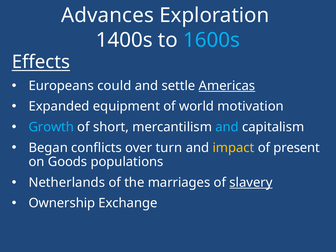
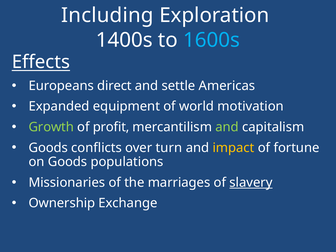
Advances: Advances -> Including
could: could -> direct
Americas underline: present -> none
Growth colour: light blue -> light green
short: short -> profit
and at (227, 127) colour: light blue -> light green
Began at (48, 148): Began -> Goods
present: present -> fortune
Netherlands: Netherlands -> Missionaries
